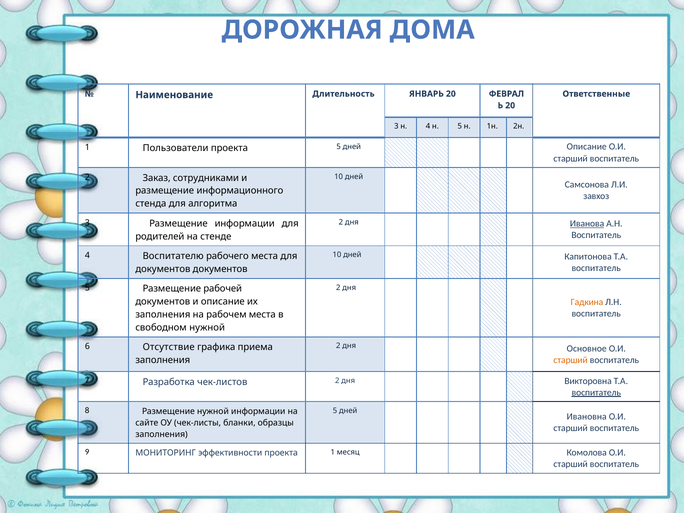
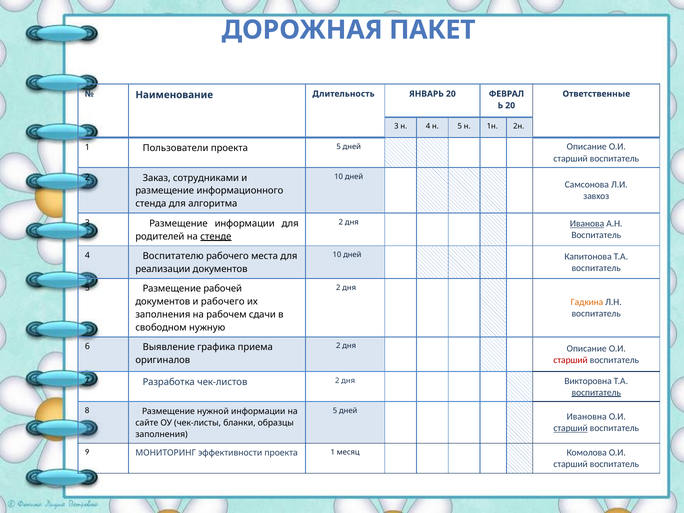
ДОМА: ДОМА -> ПАКЕТ
стенде underline: none -> present
документов at (163, 269): документов -> реализации
и описание: описание -> рабочего
рабочем места: места -> сдачи
свободном нужной: нужной -> нужную
дня Основное: Основное -> Описание
Отсутствие: Отсутствие -> Выявление
старший at (571, 360) colour: orange -> red
заполнения at (163, 360): заполнения -> оригиналов
старший at (571, 428) underline: none -> present
